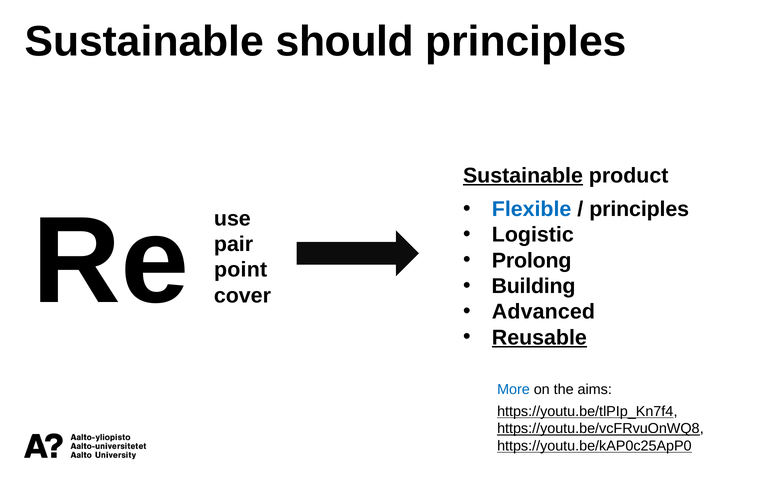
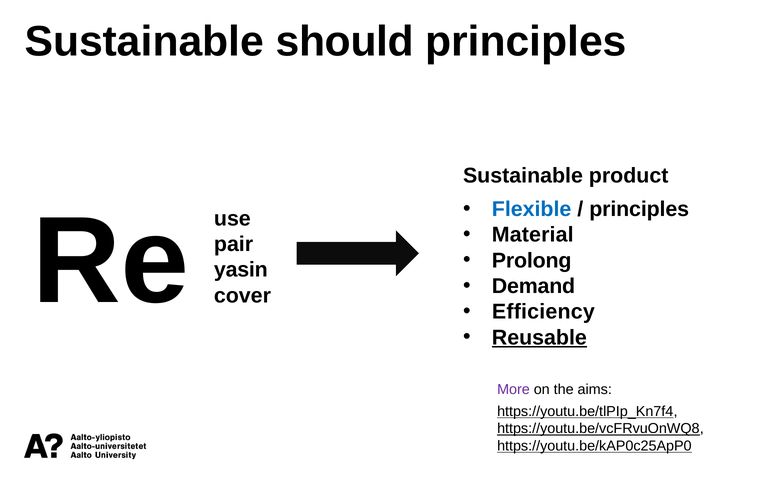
Sustainable at (523, 175) underline: present -> none
Logistic: Logistic -> Material
point: point -> yasin
Building: Building -> Demand
Advanced: Advanced -> Efficiency
More colour: blue -> purple
